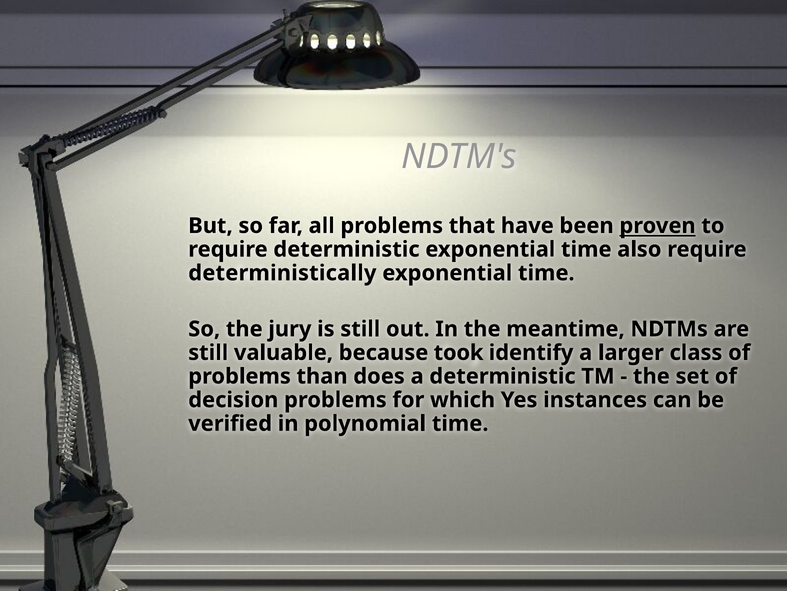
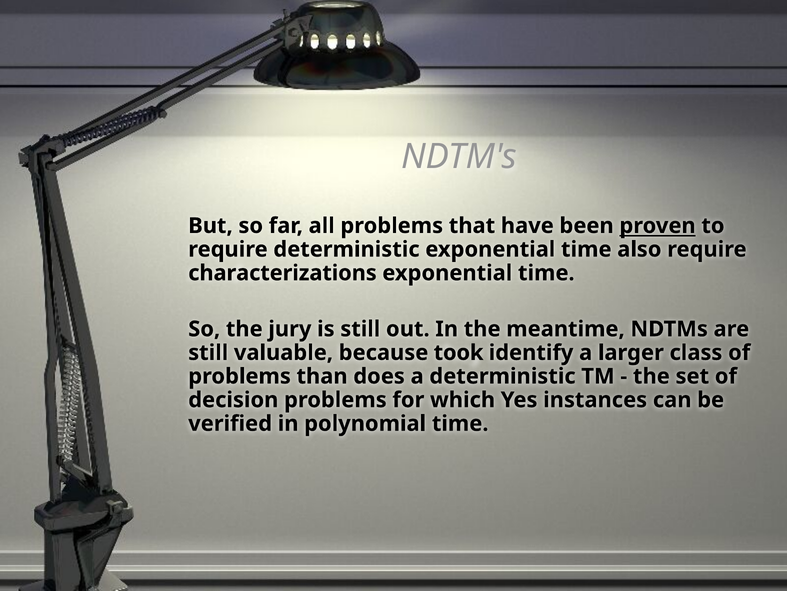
deterministically: deterministically -> characterizations
